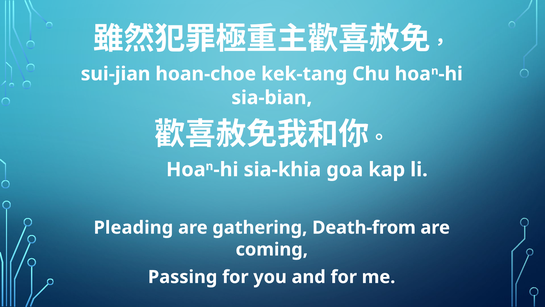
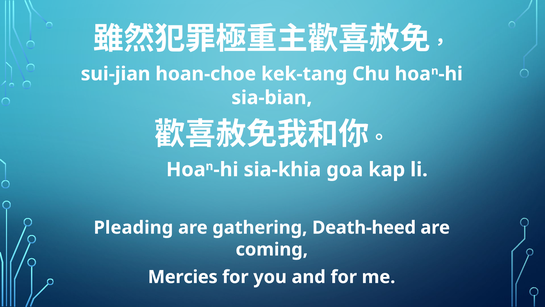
Death-from: Death-from -> Death-heed
Passing: Passing -> Mercies
